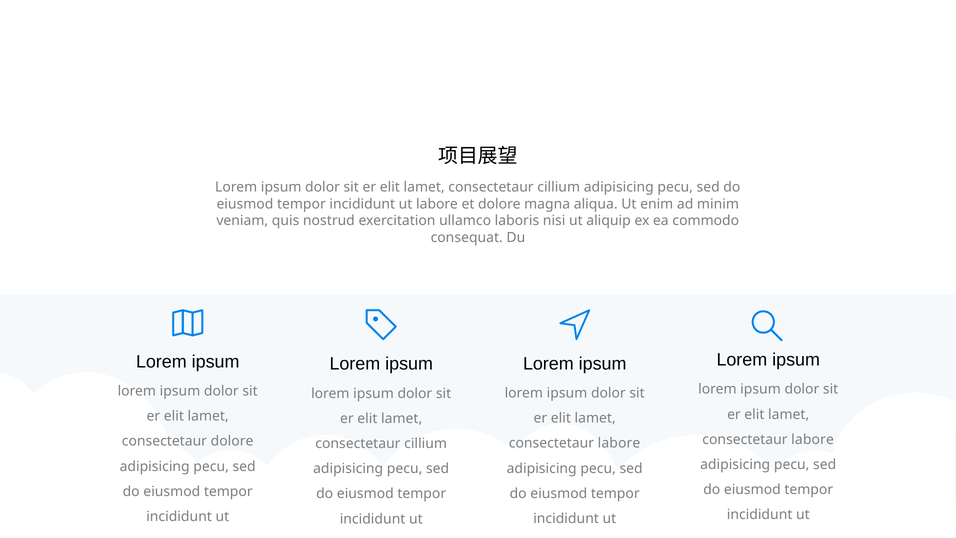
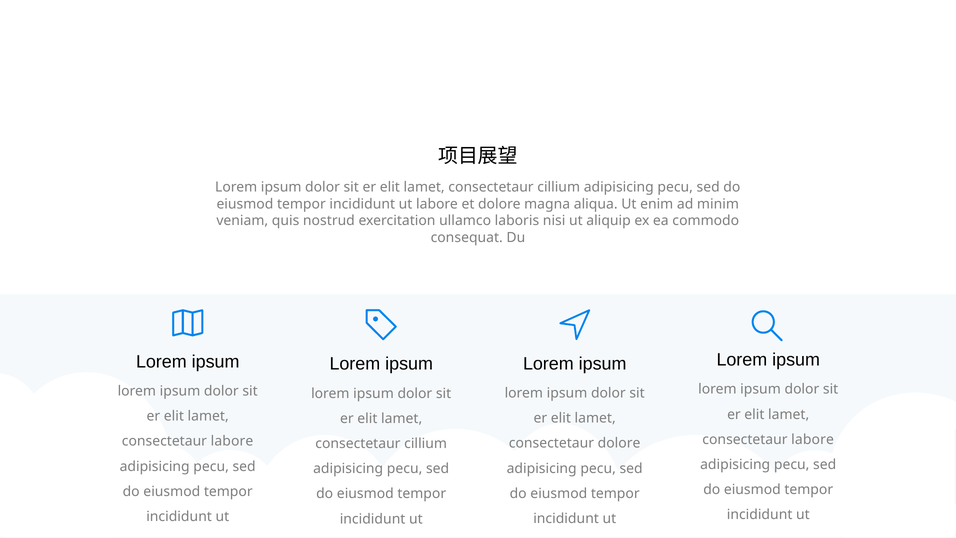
dolore at (232, 441): dolore -> labore
labore at (619, 443): labore -> dolore
